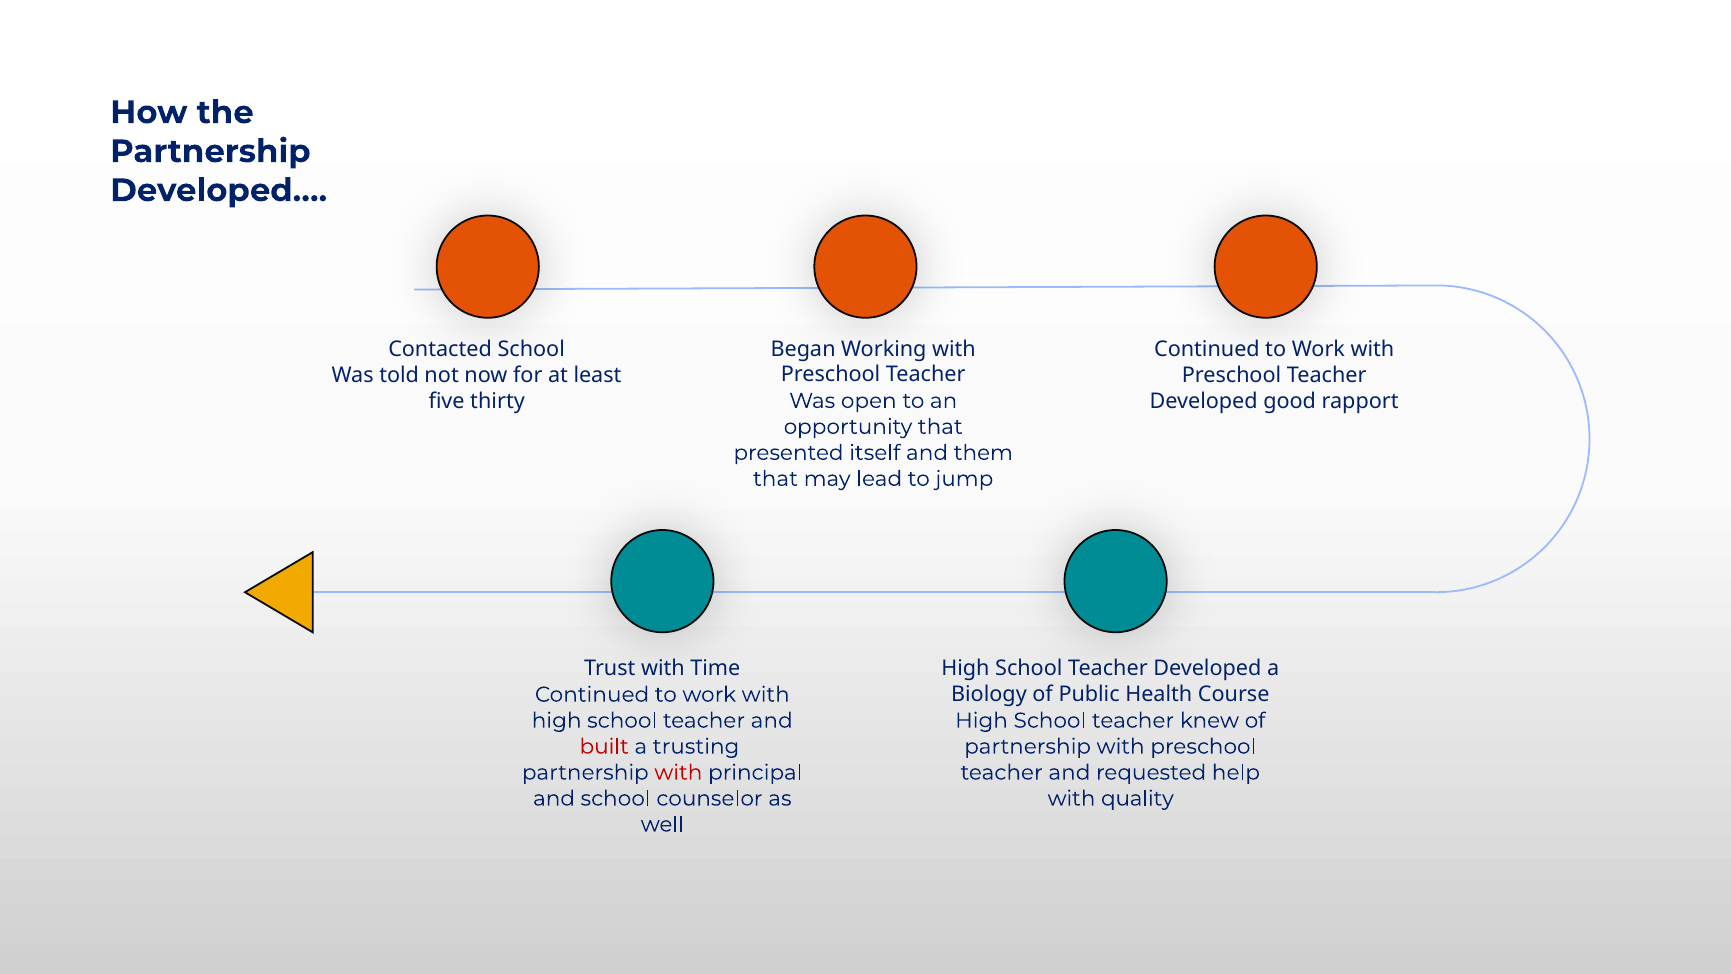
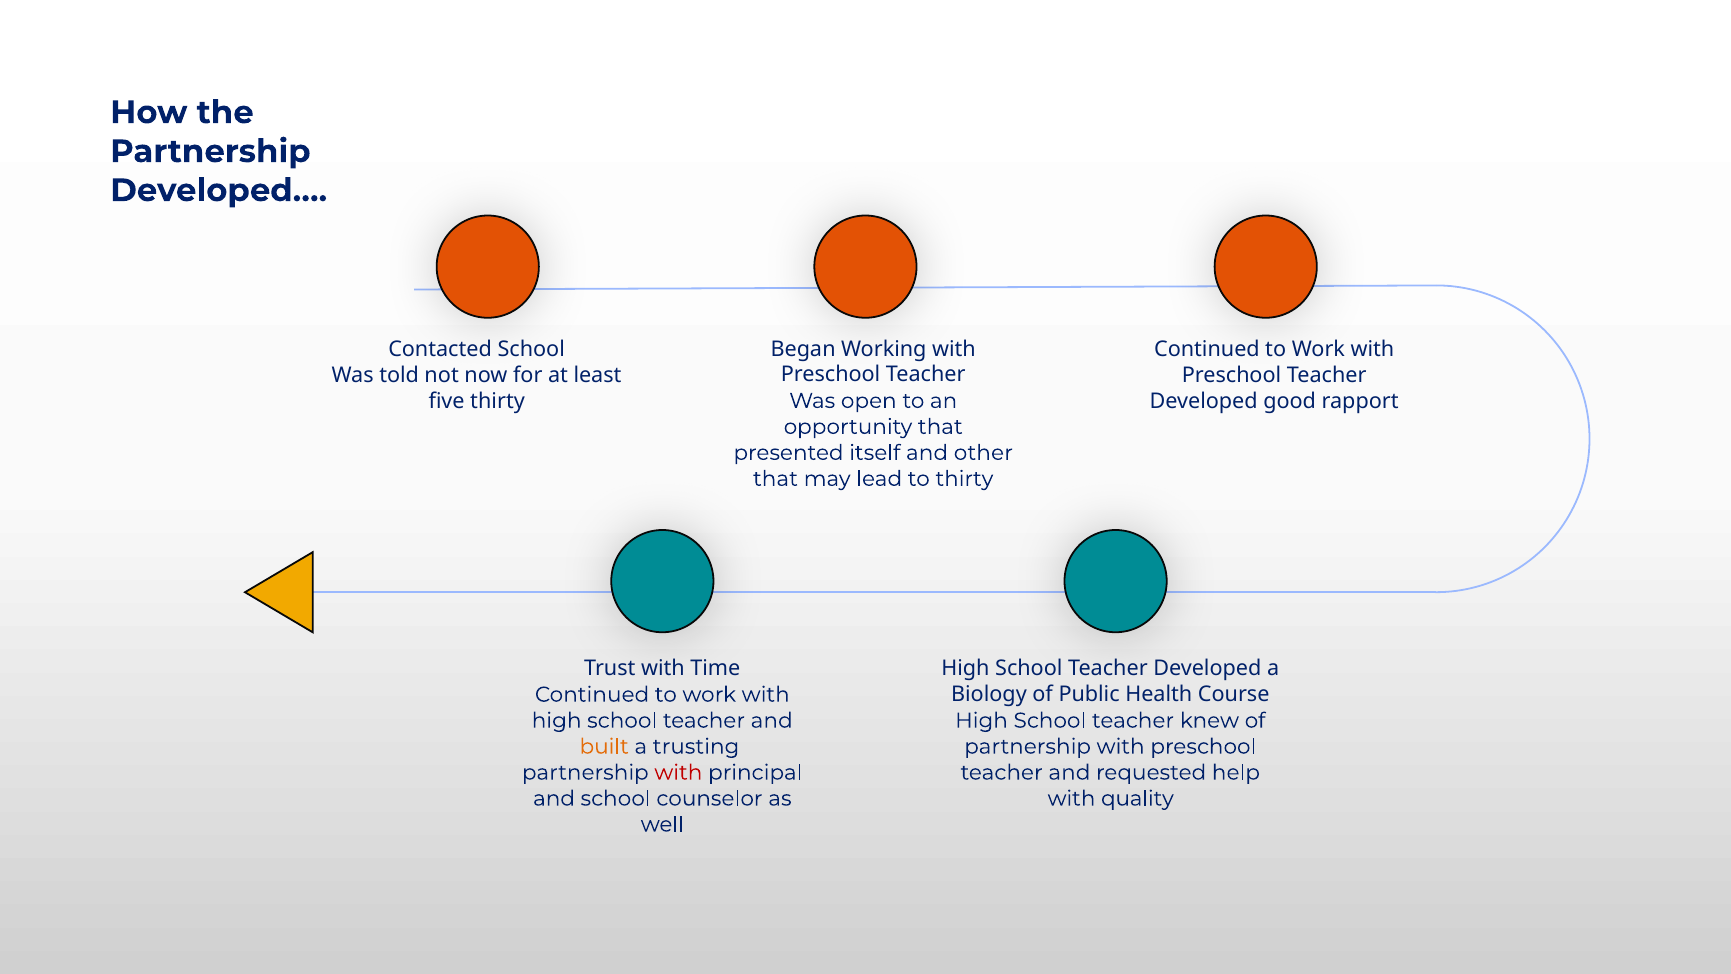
them: them -> other
to jump: jump -> thirty
built colour: red -> orange
